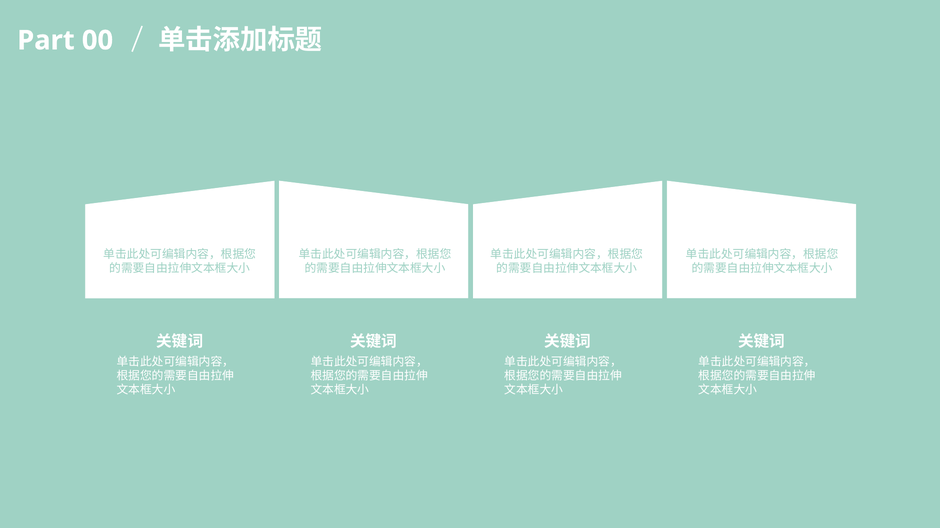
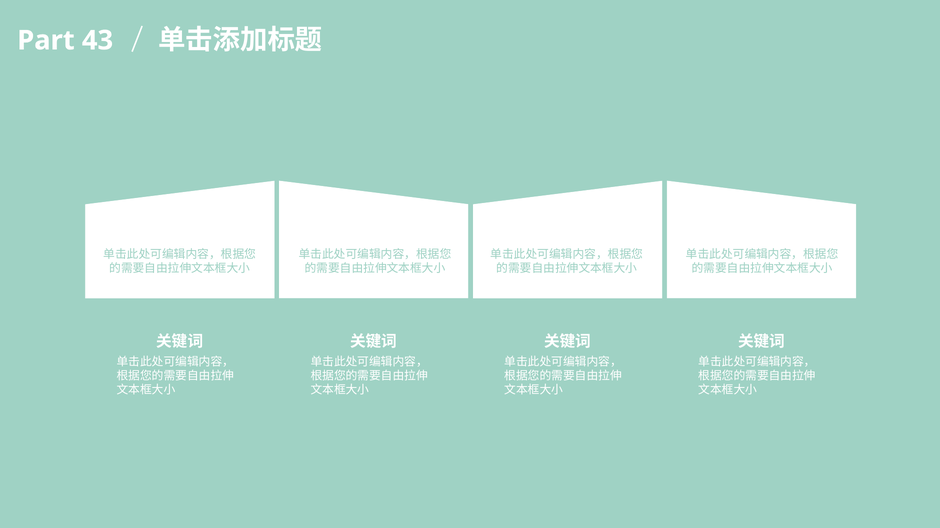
00: 00 -> 43
